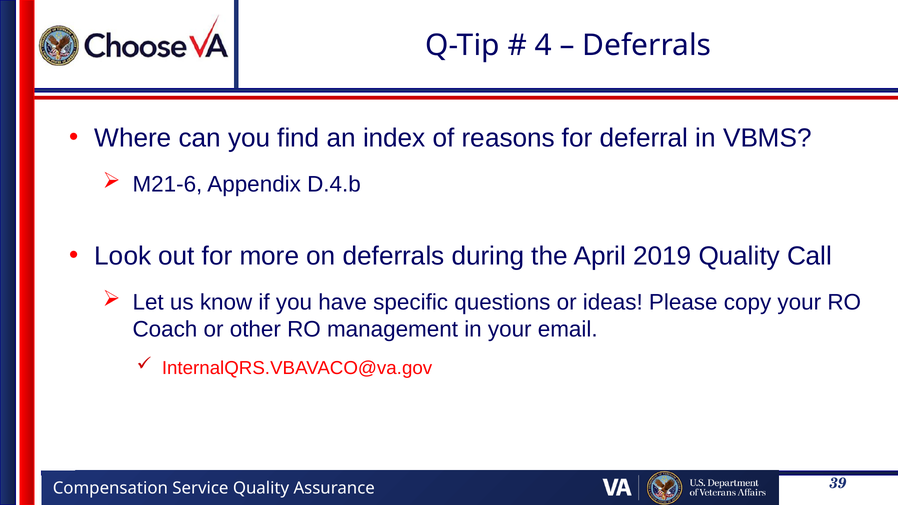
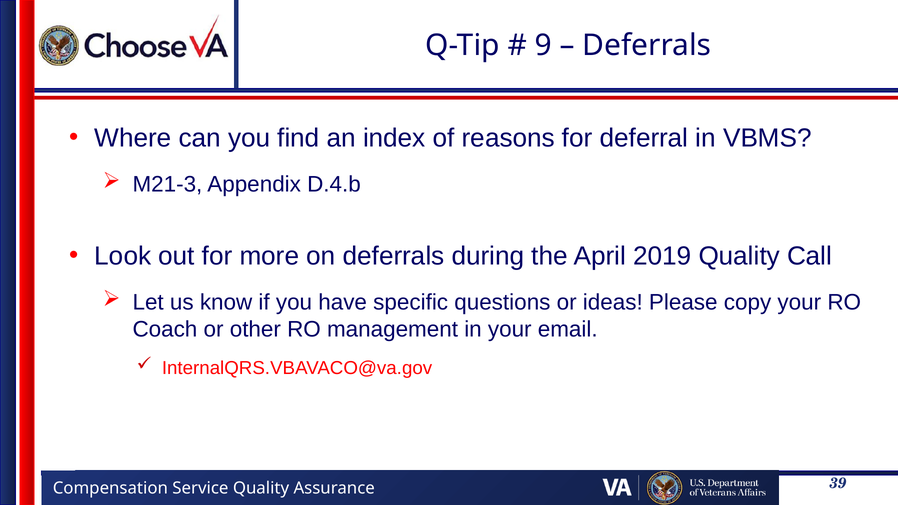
4: 4 -> 9
M21-6: M21-6 -> M21-3
